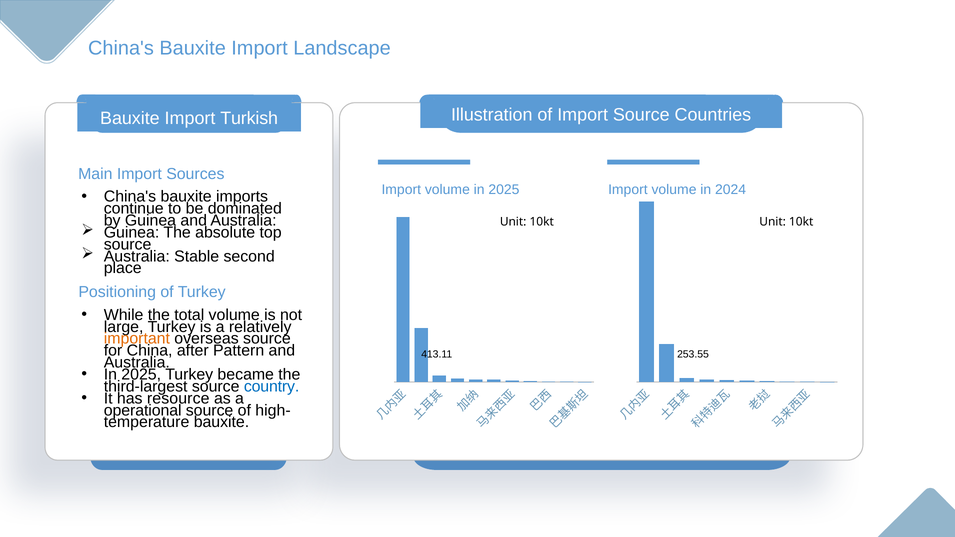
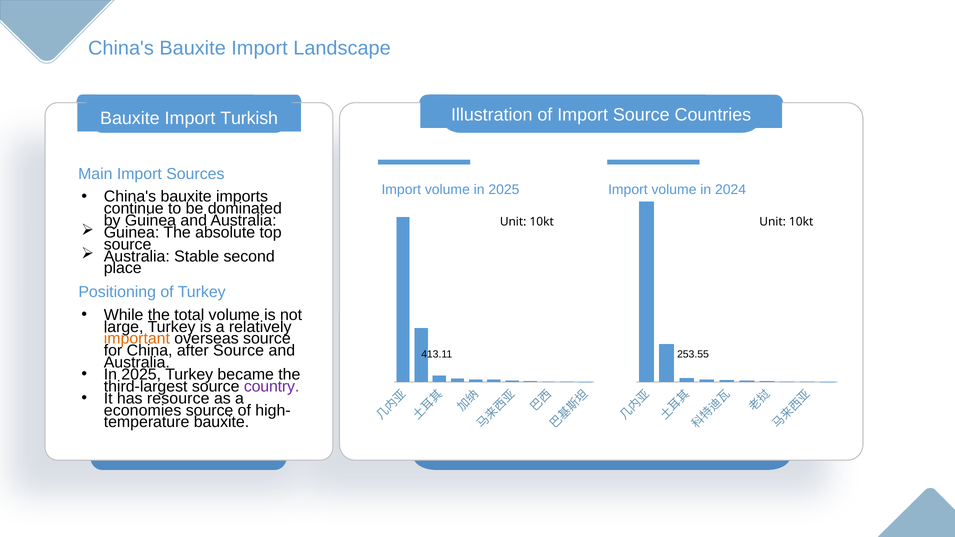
after Pattern: Pattern -> Source
country colour: blue -> purple
operational: operational -> economies
